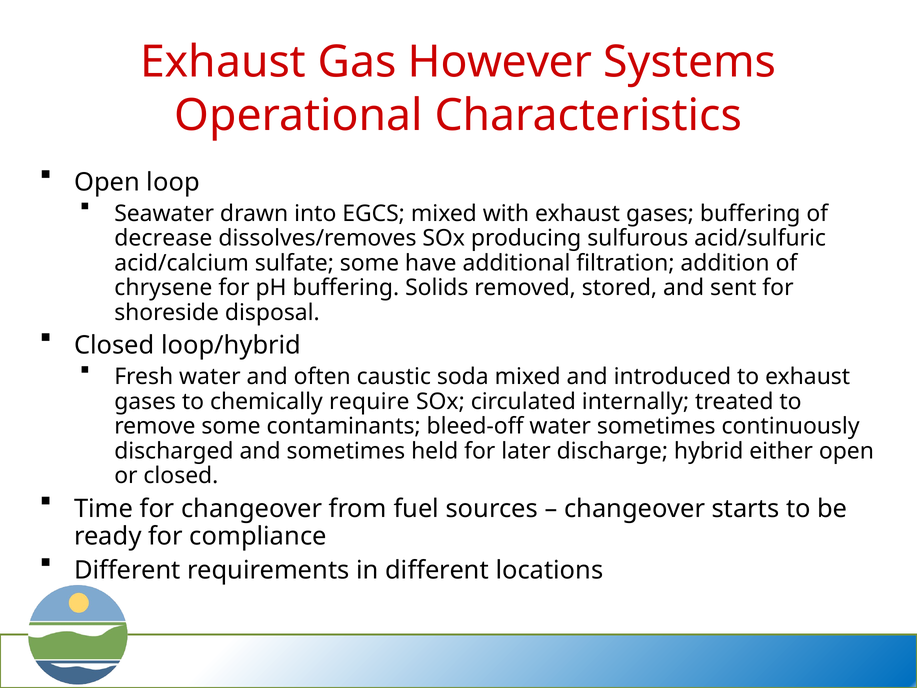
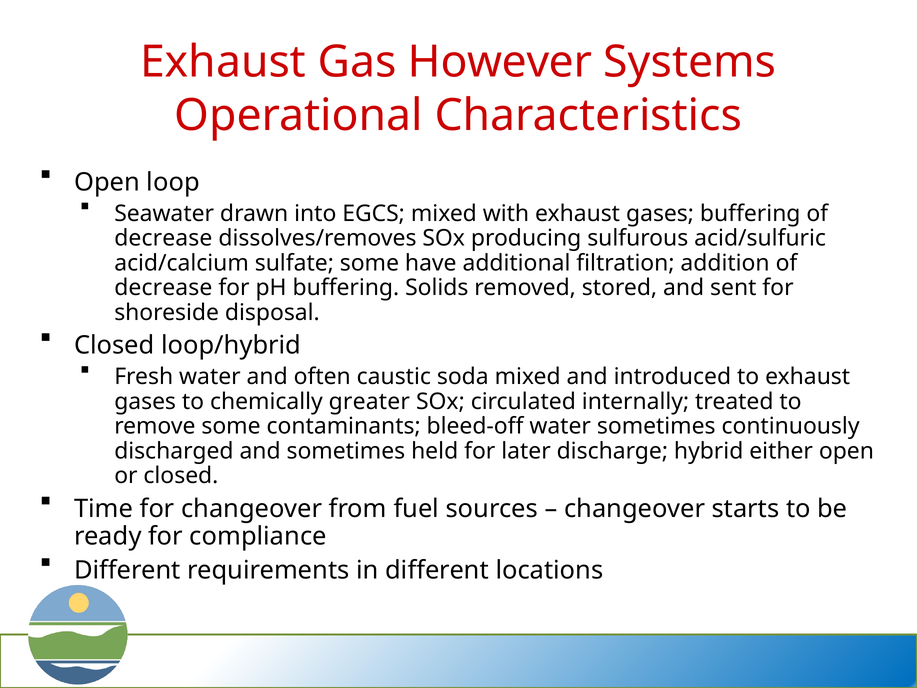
chrysene at (163, 288): chrysene -> decrease
require: require -> greater
